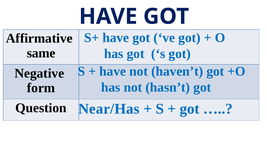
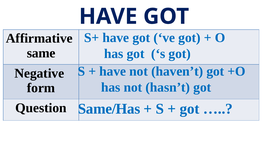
Near/Has: Near/Has -> Same/Has
